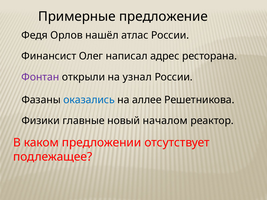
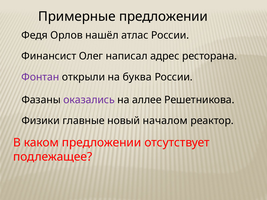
Примерные предложение: предложение -> предложении
узнал: узнал -> буква
оказались colour: blue -> purple
